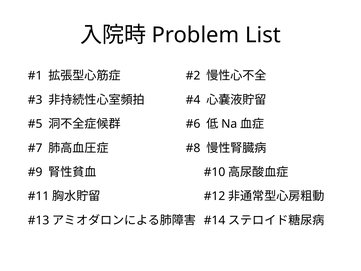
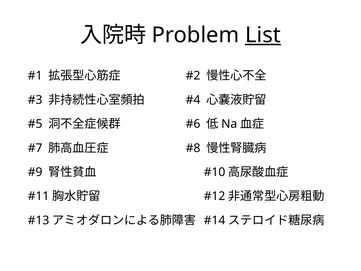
List underline: none -> present
